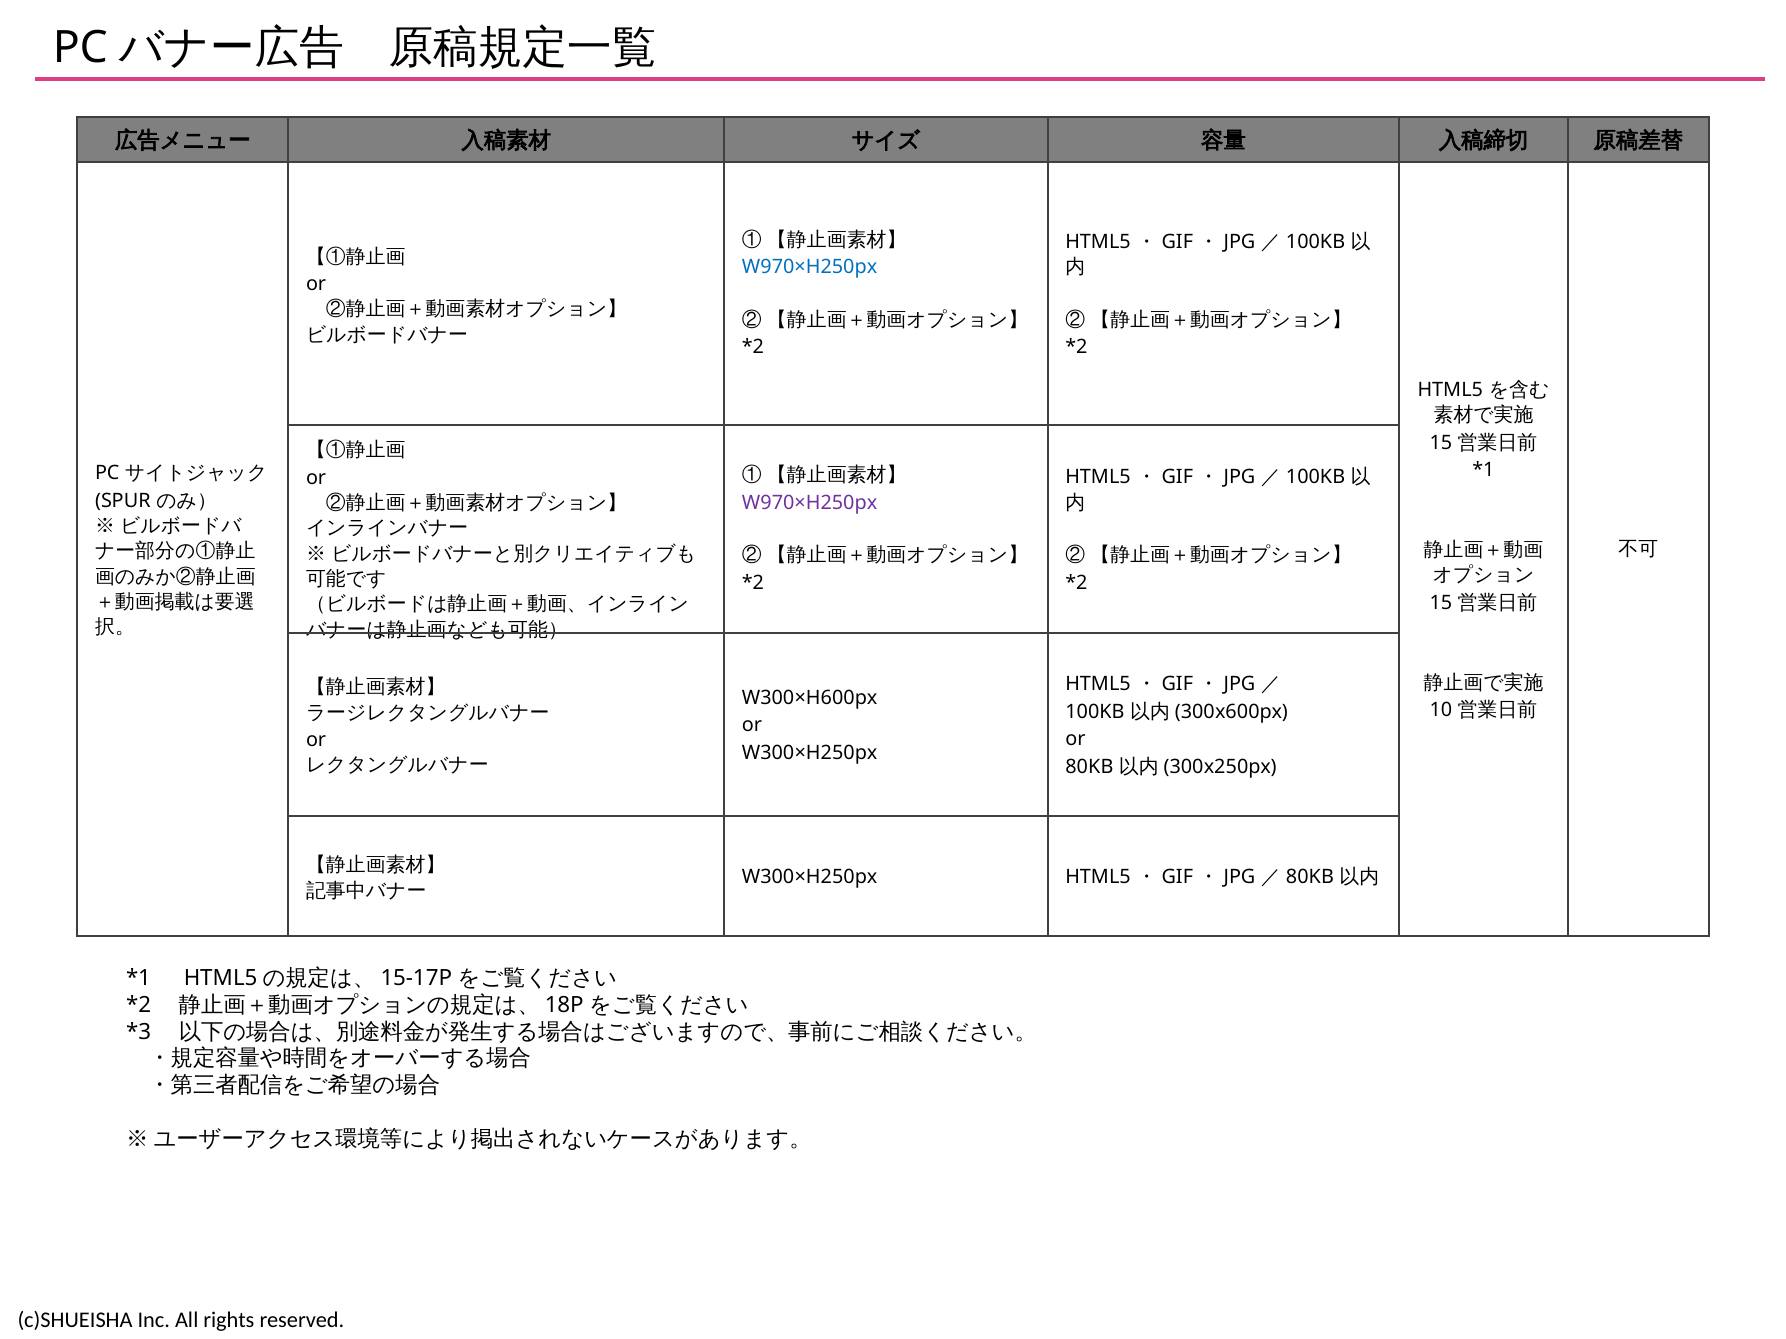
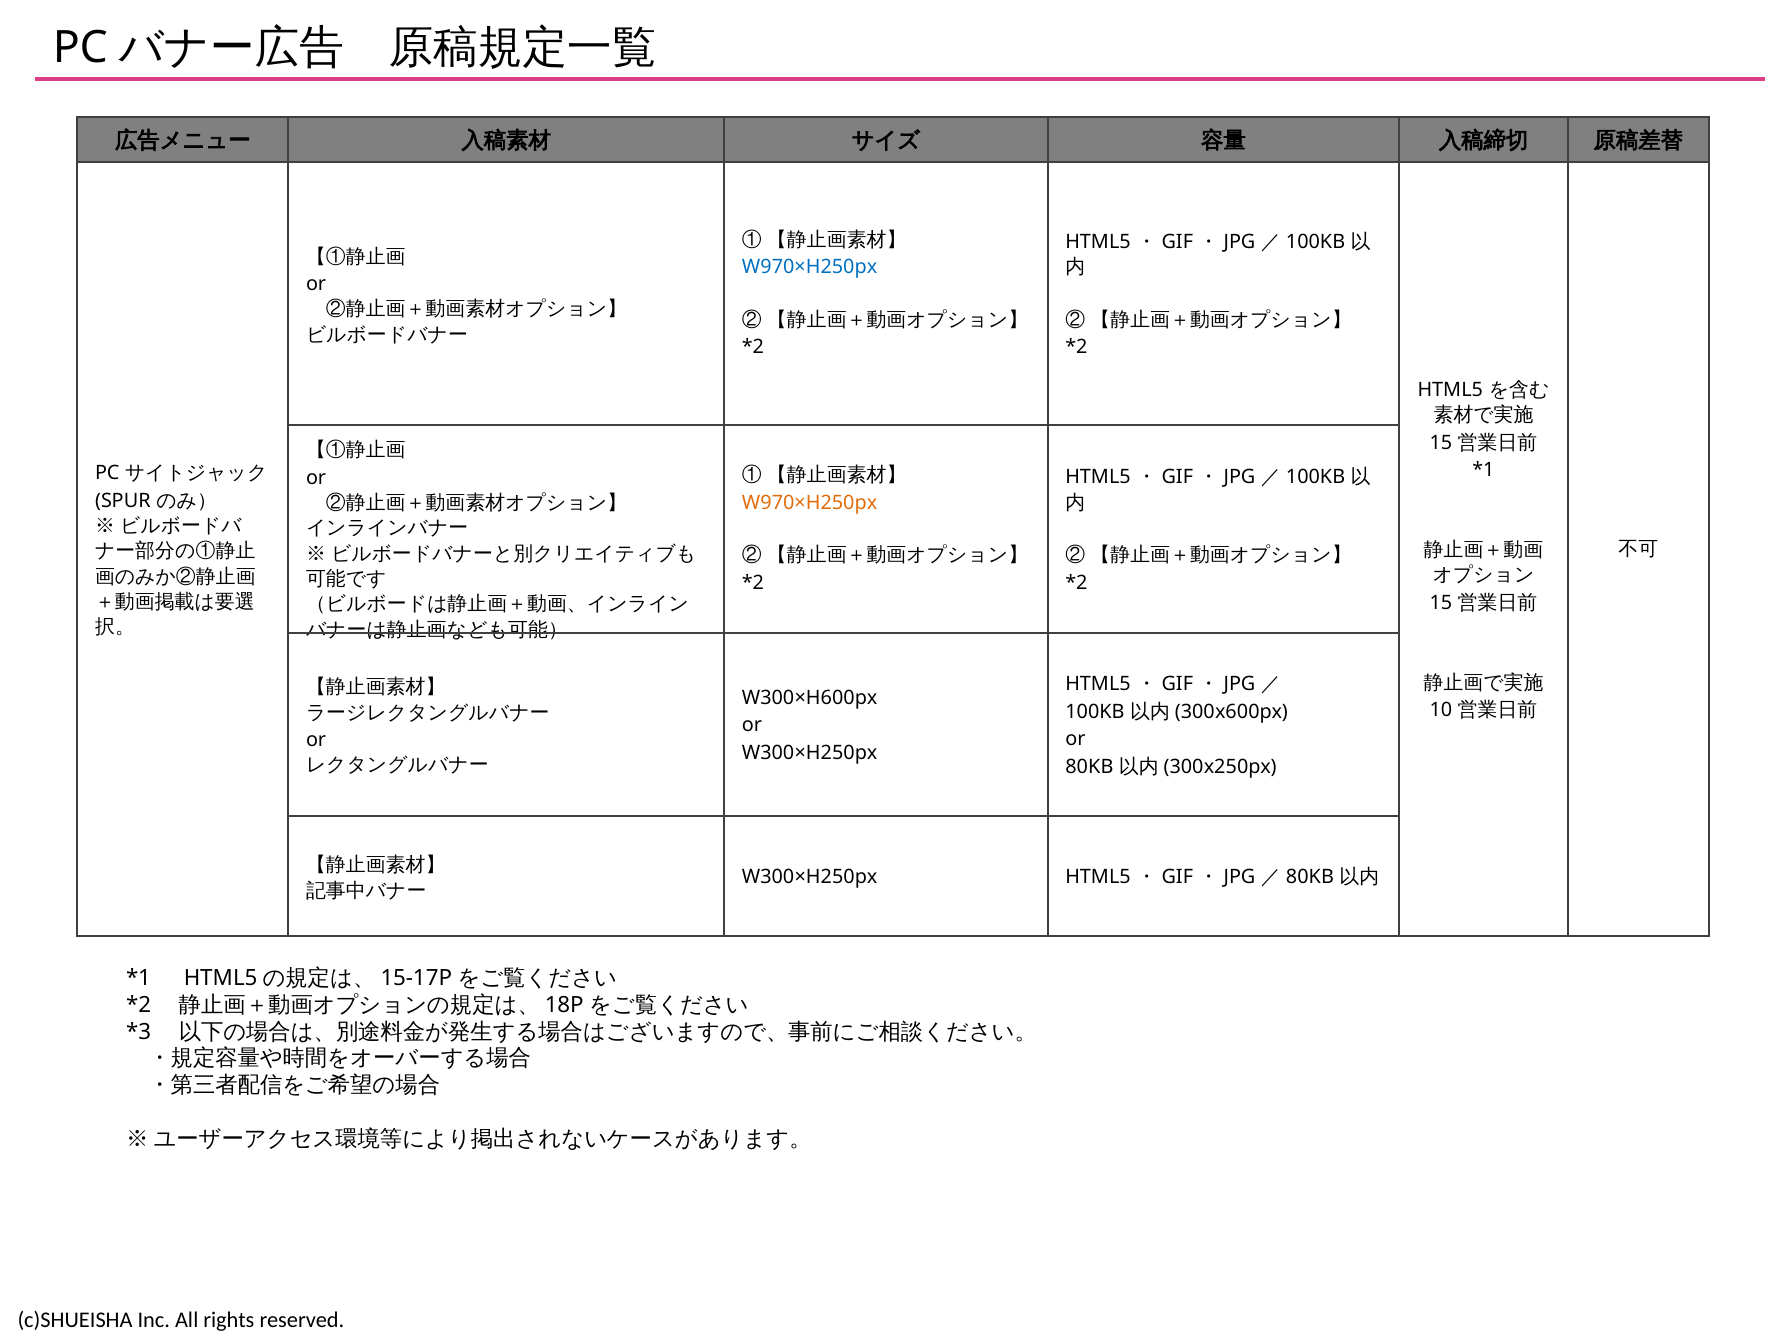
W970×H250px at (810, 503) colour: purple -> orange
